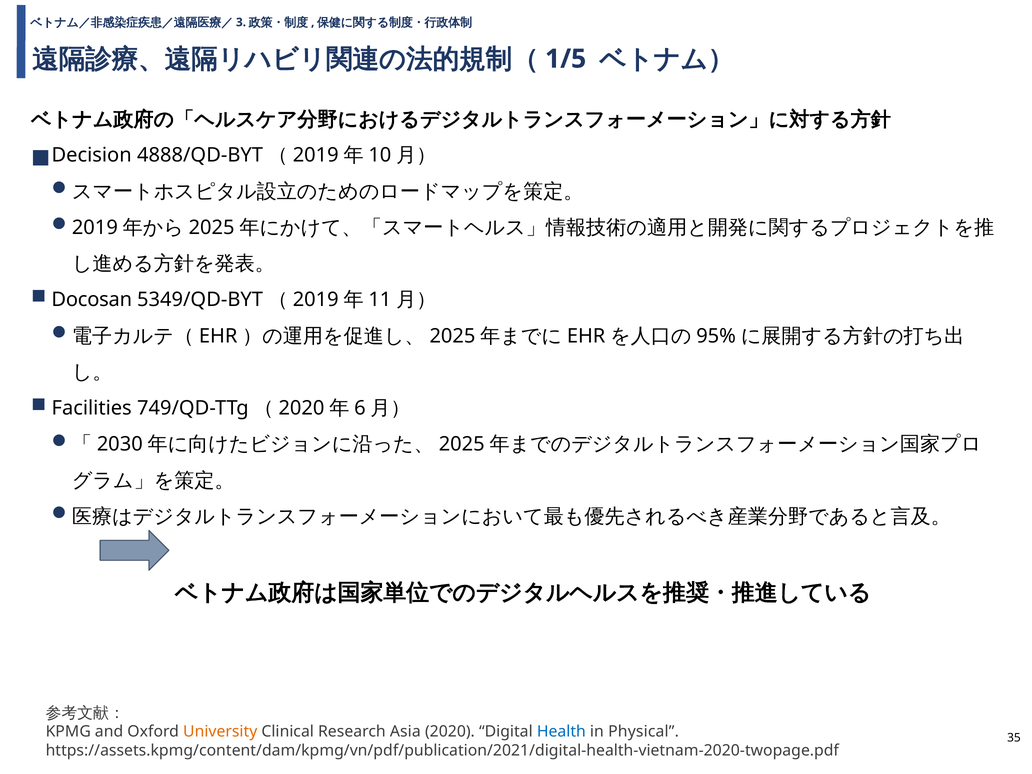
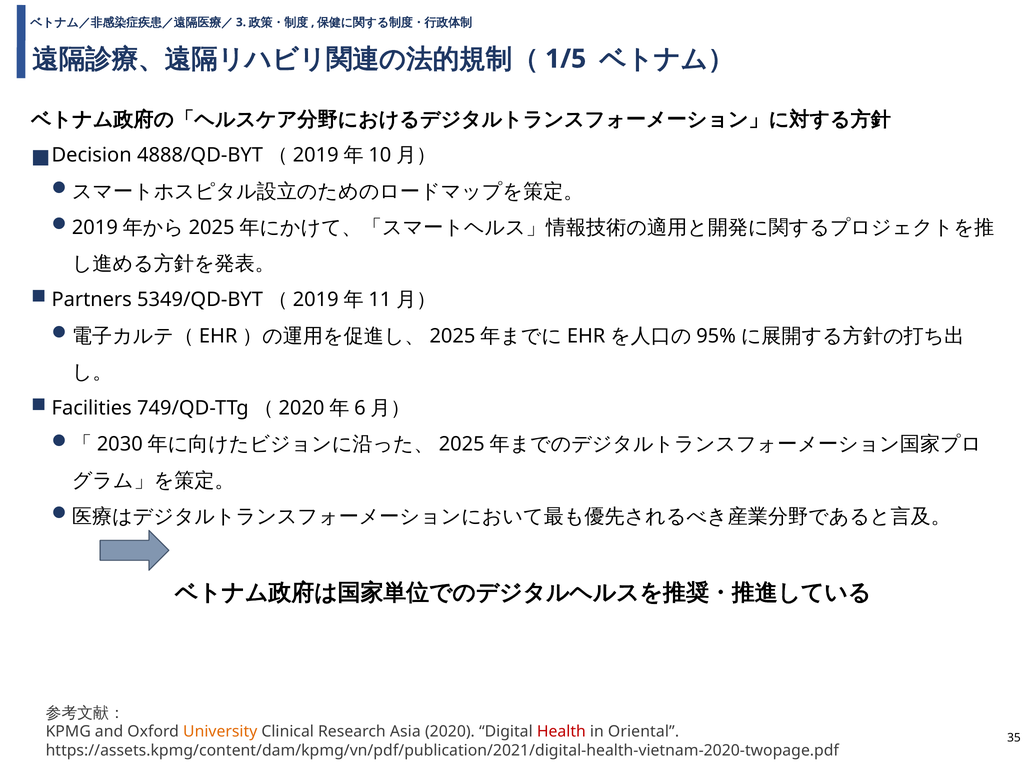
Docosan: Docosan -> Partners
Health colour: blue -> red
Physical: Physical -> Oriental
